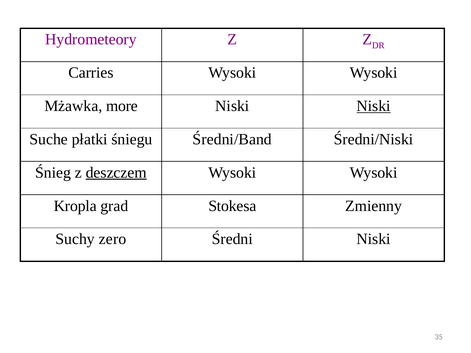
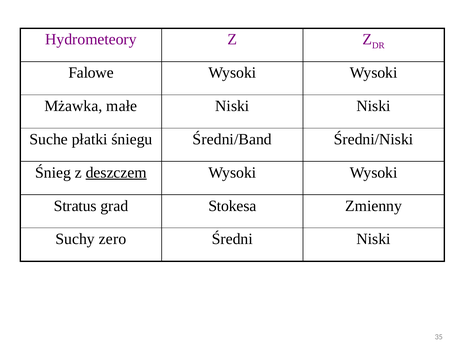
Carries: Carries -> Falowe
more: more -> małe
Niski at (374, 106) underline: present -> none
Kropla: Kropla -> Stratus
